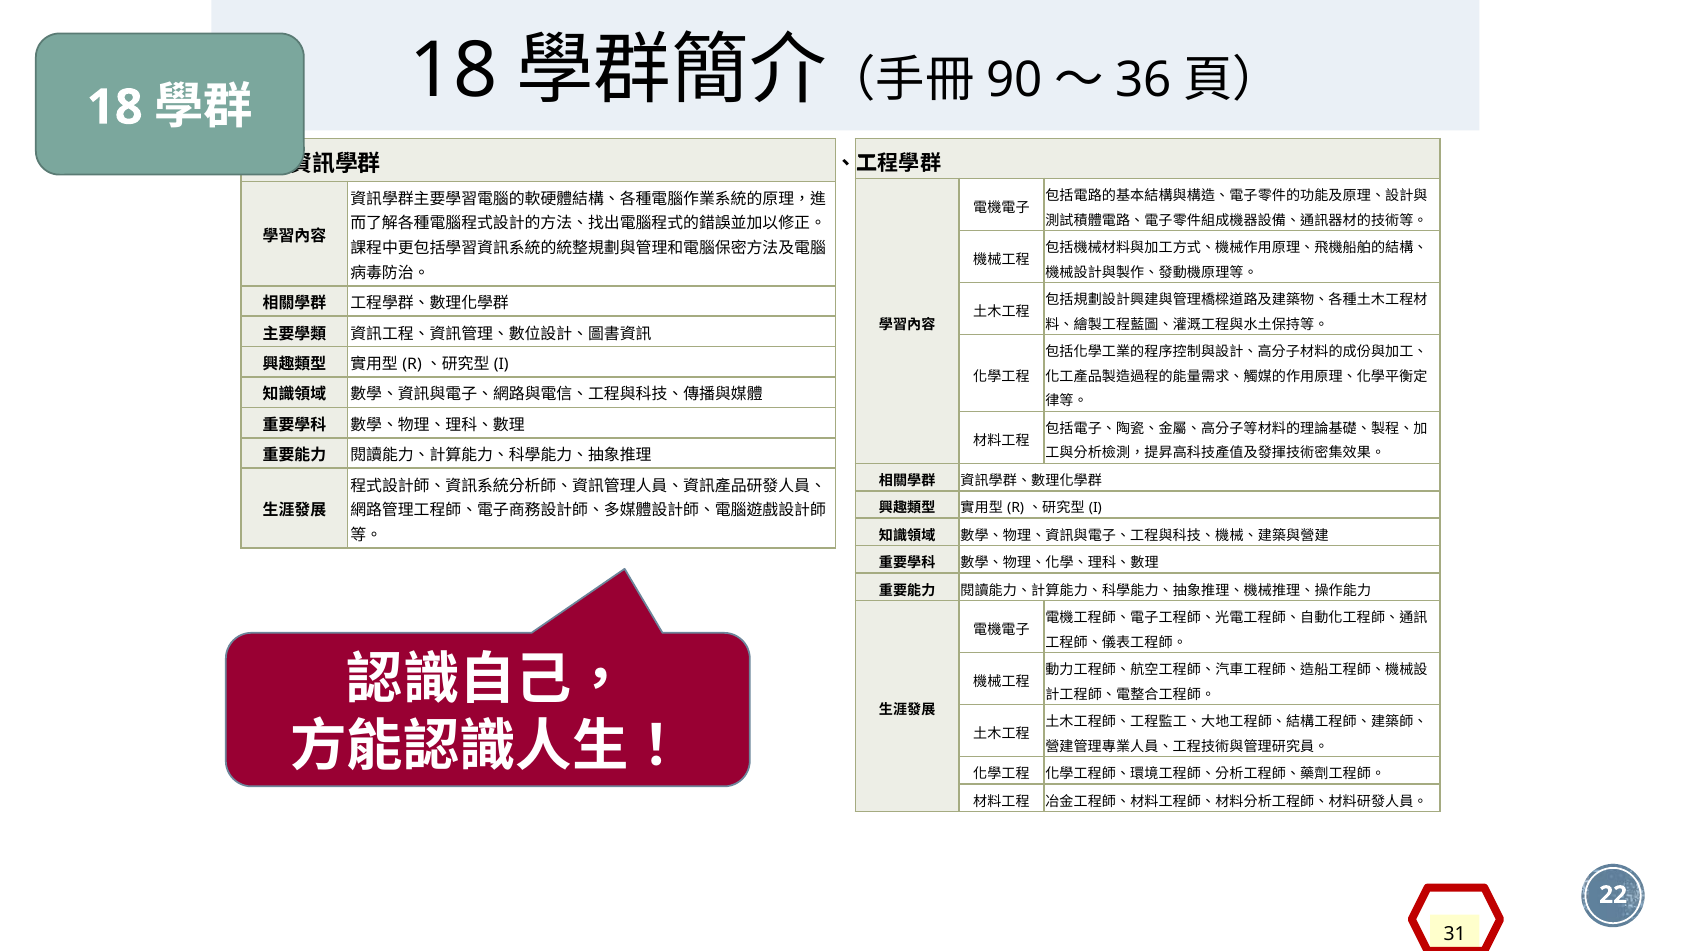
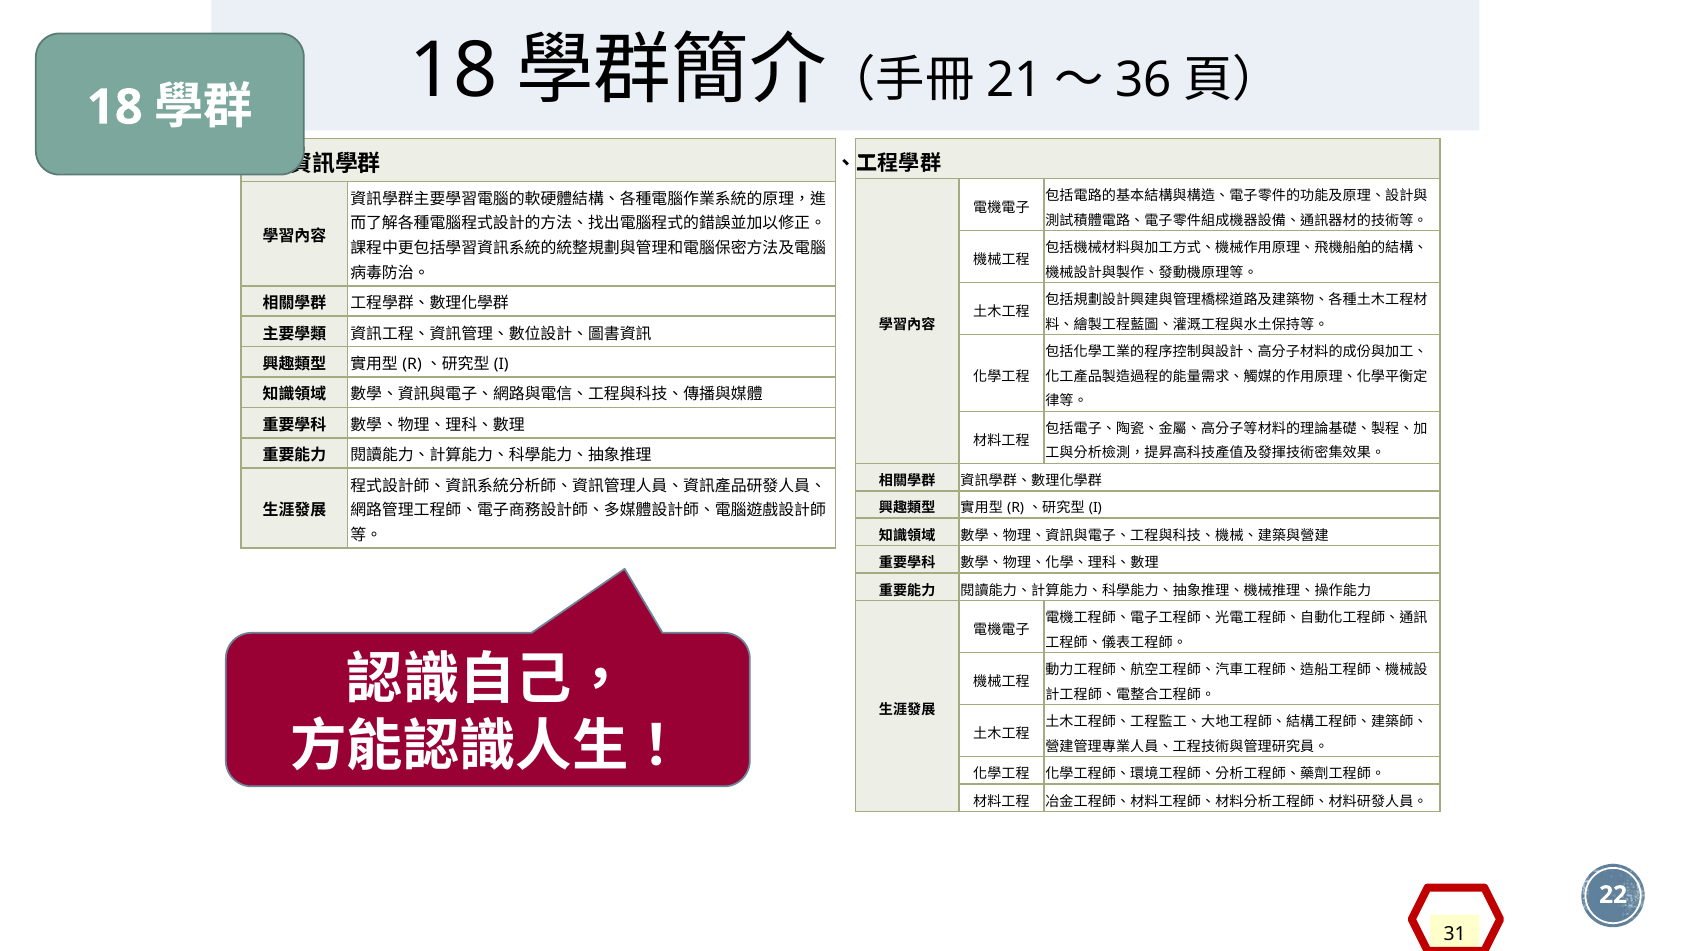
90: 90 -> 21
